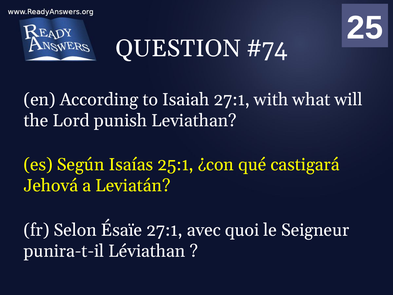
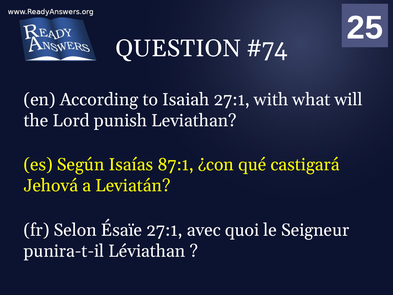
25:1: 25:1 -> 87:1
